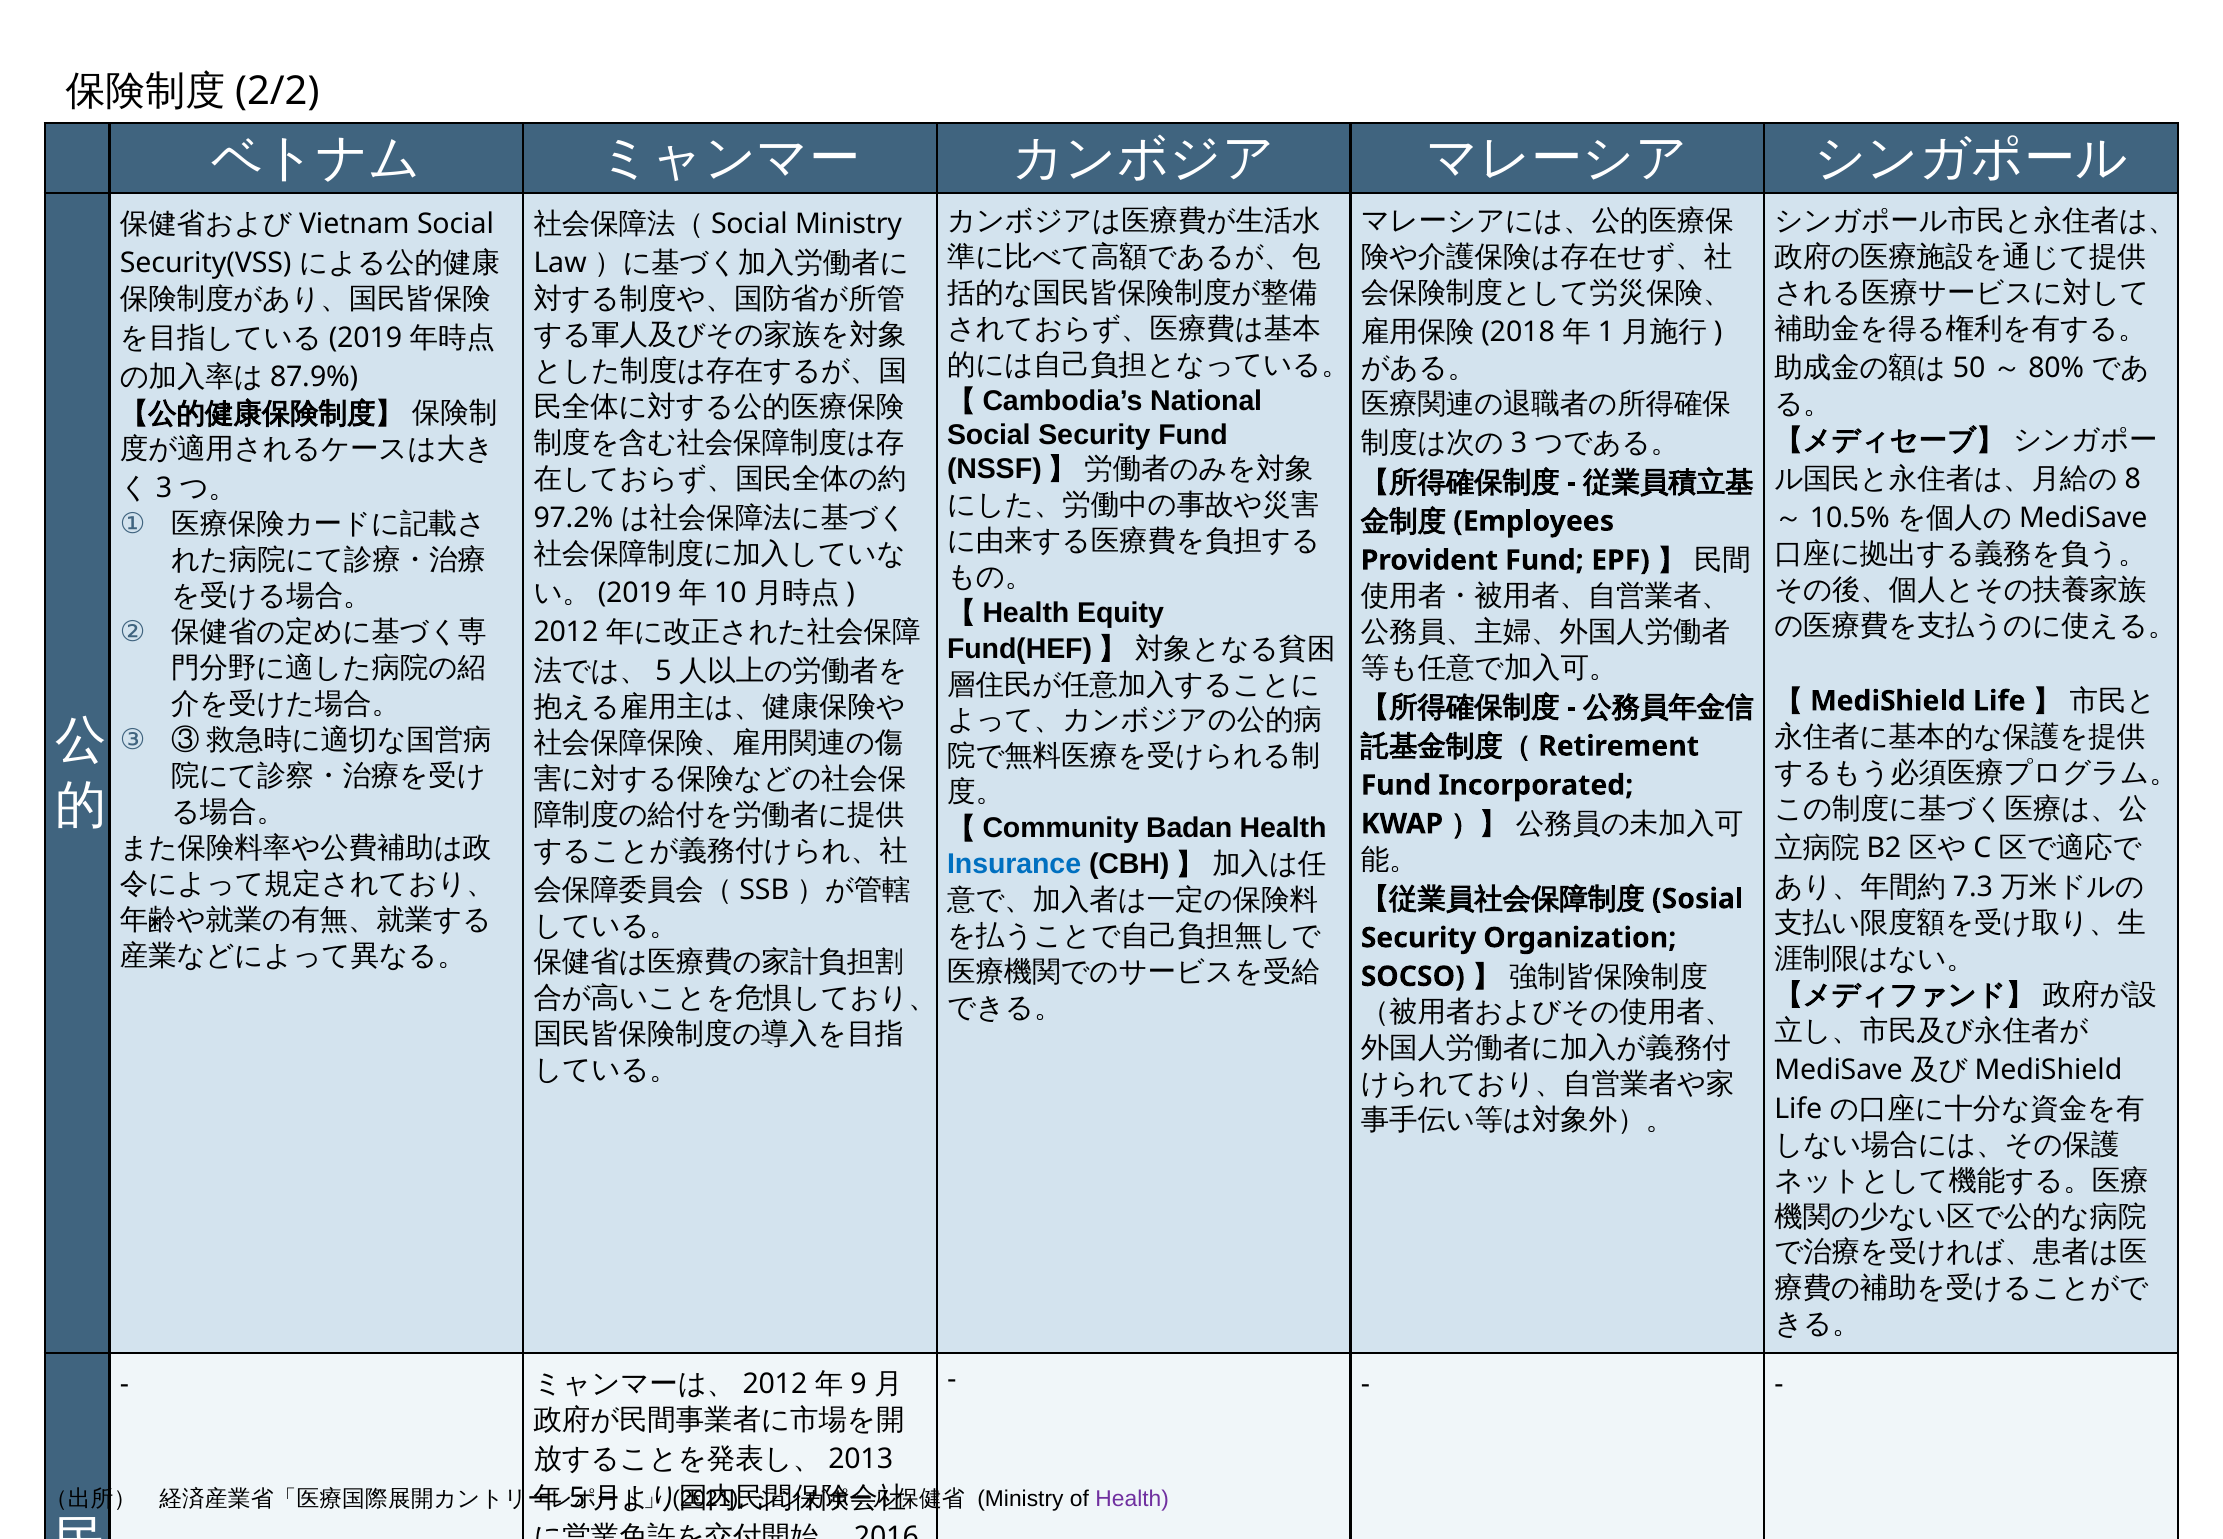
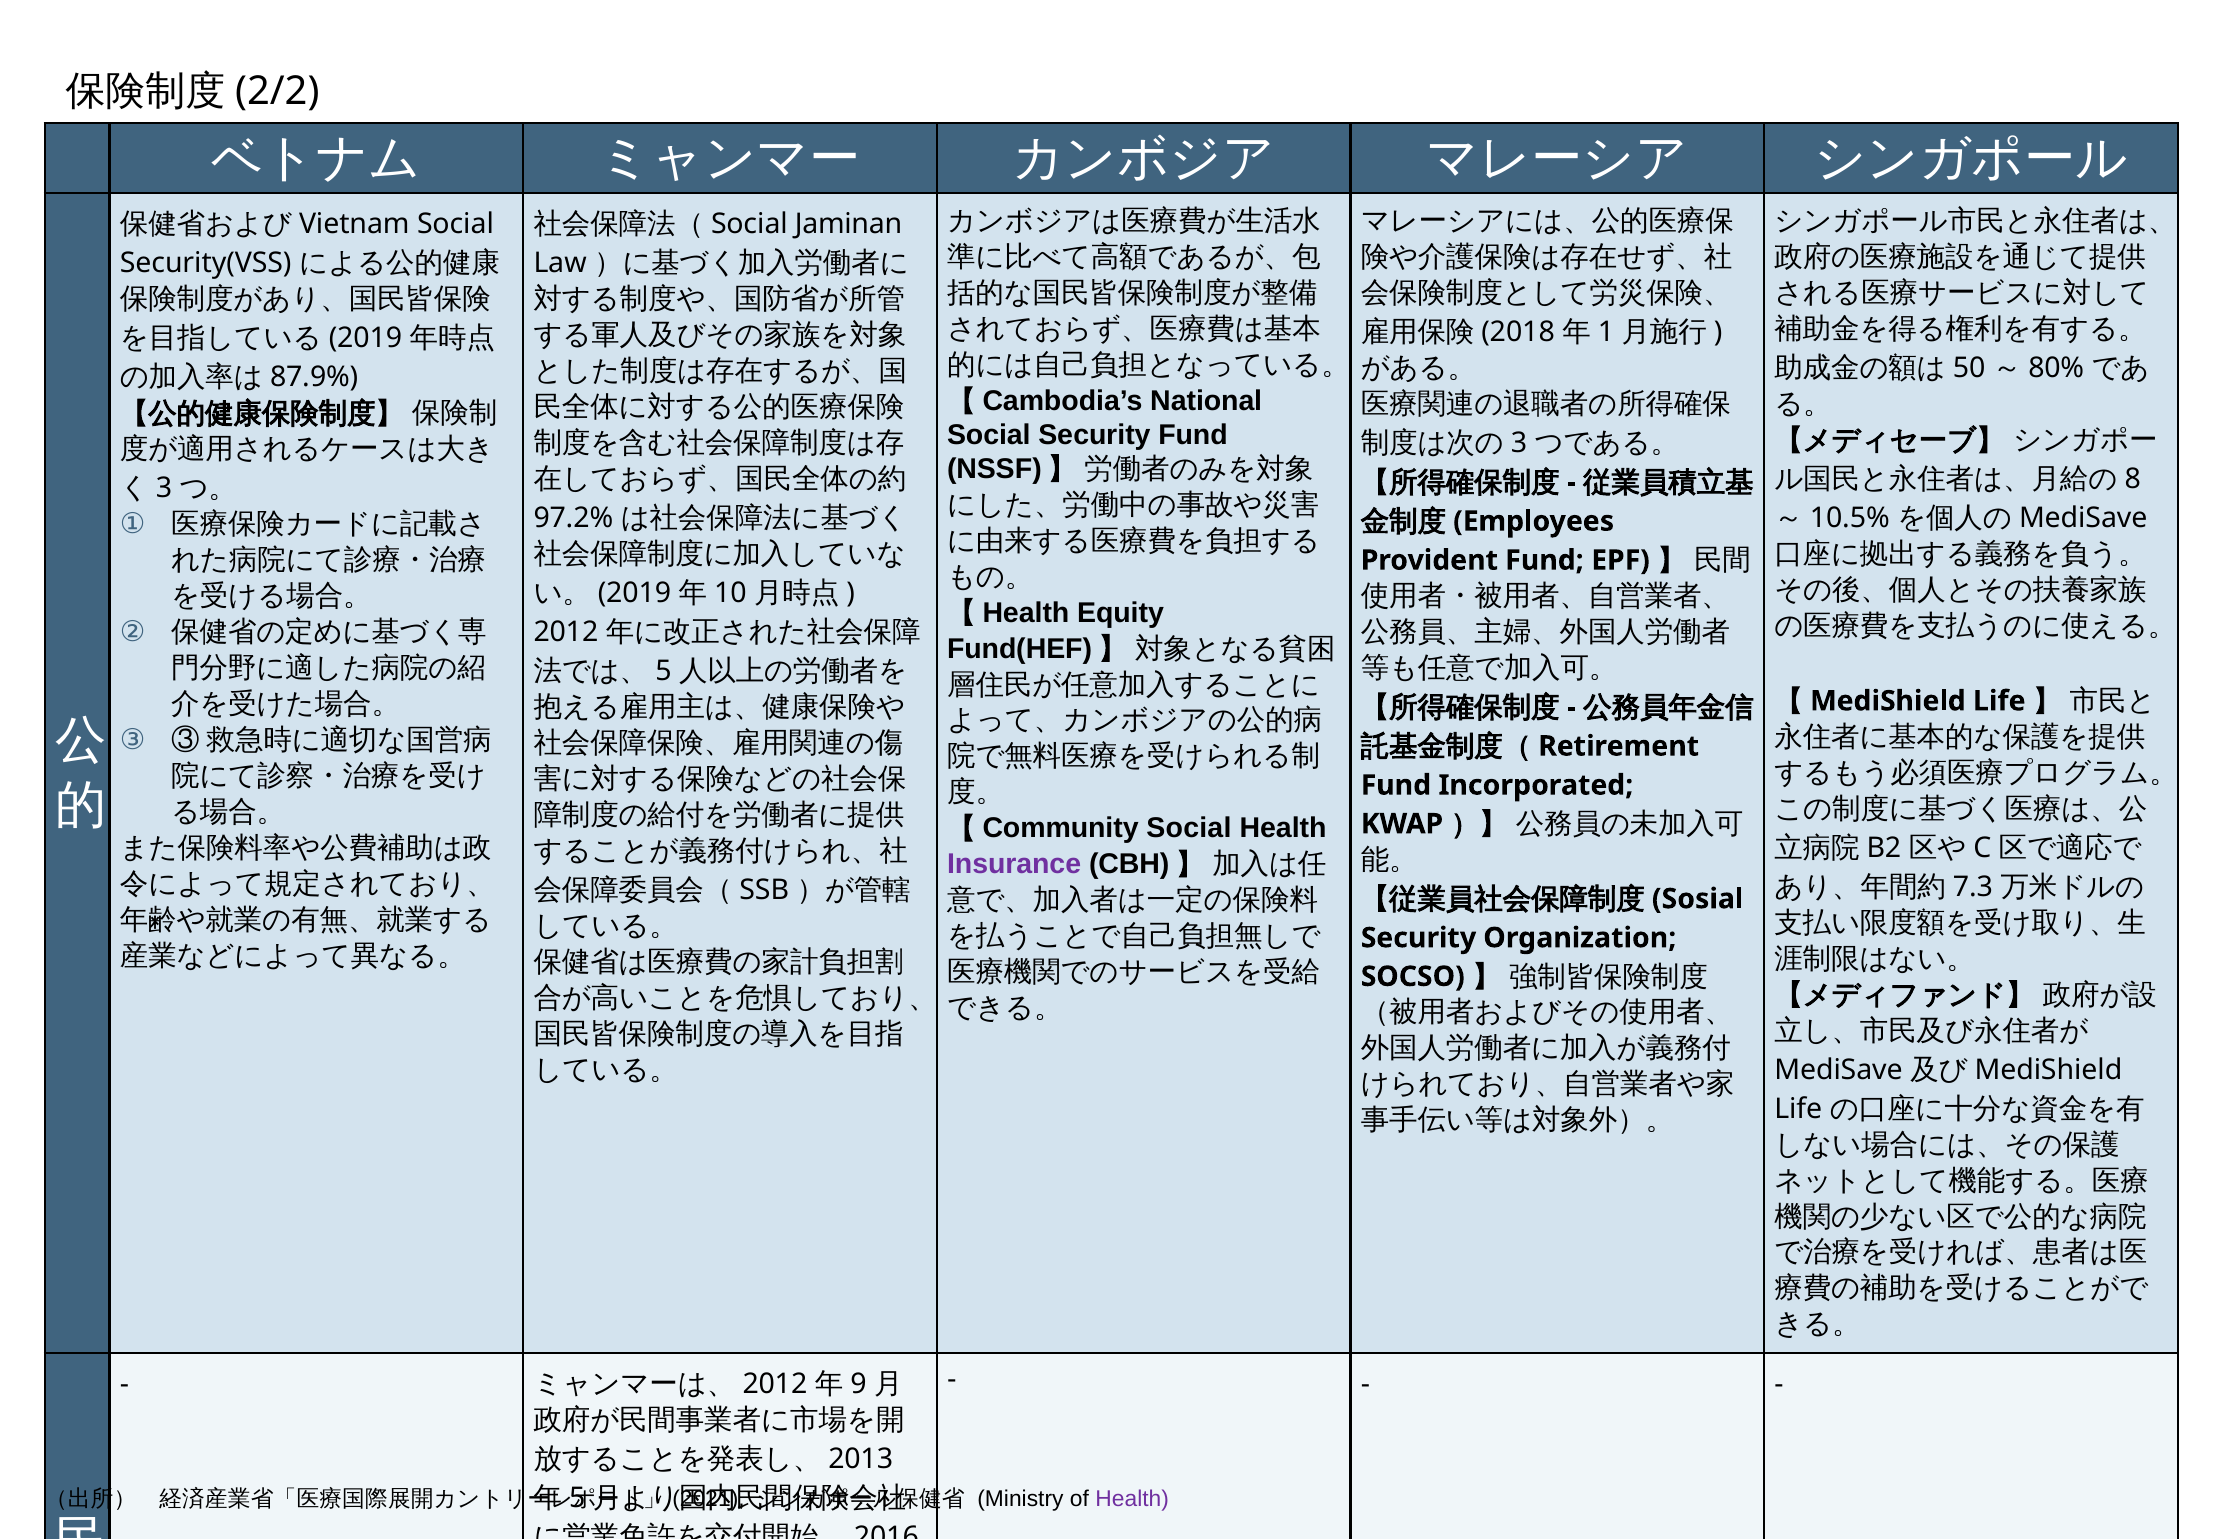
Ministry at (848, 224): Ministry -> Jaminan
【Community Badan: Badan -> Social
Insurance colour: blue -> purple
